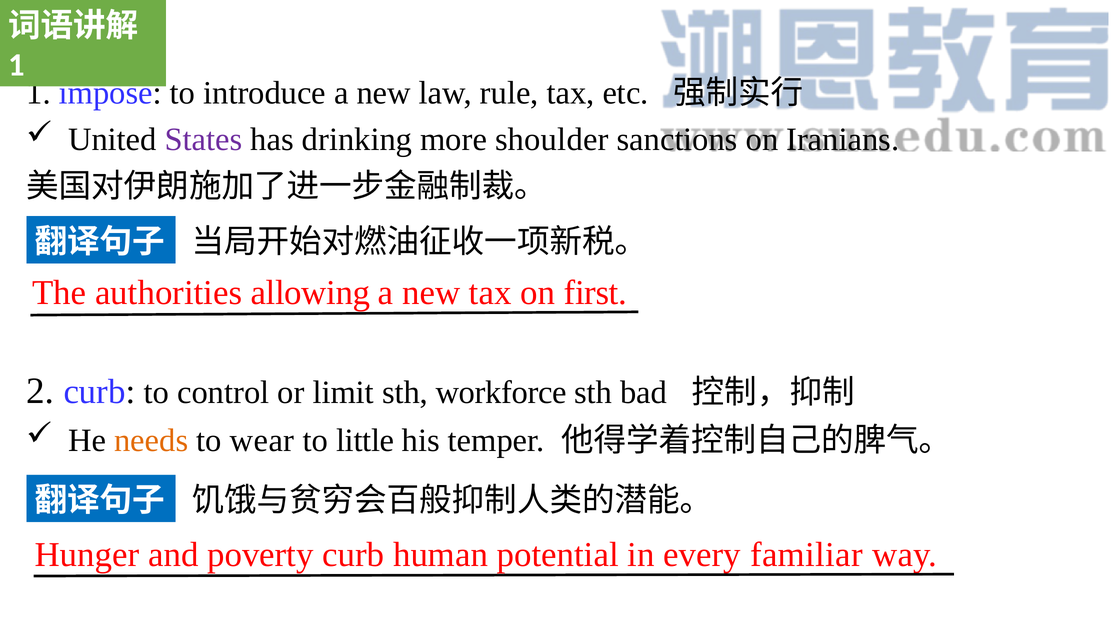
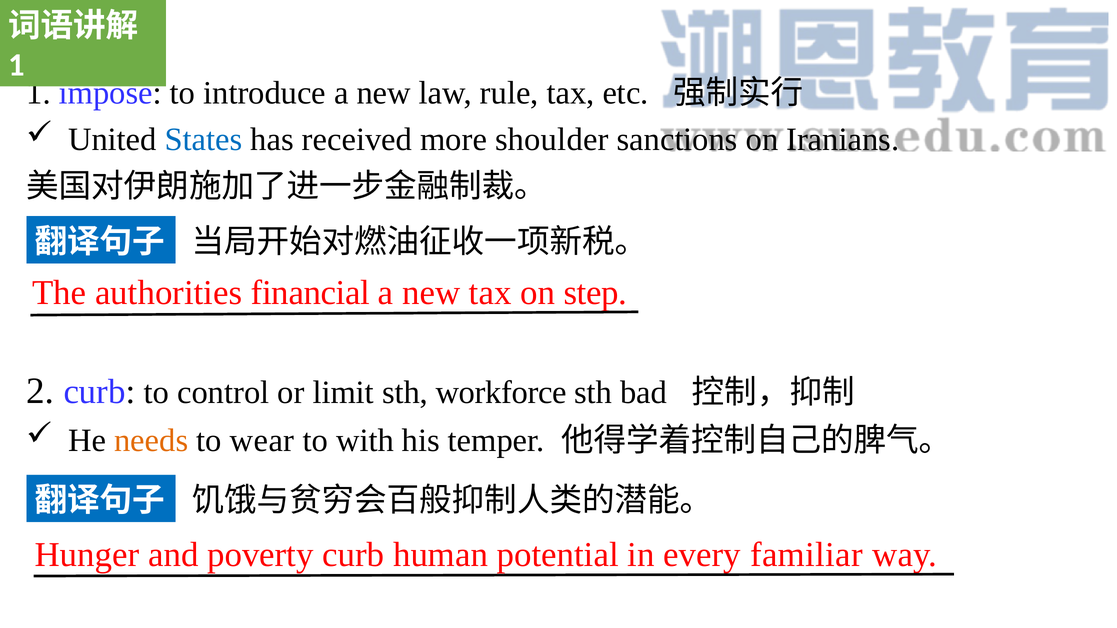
States colour: purple -> blue
drinking: drinking -> received
allowing: allowing -> financial
first: first -> step
little: little -> with
